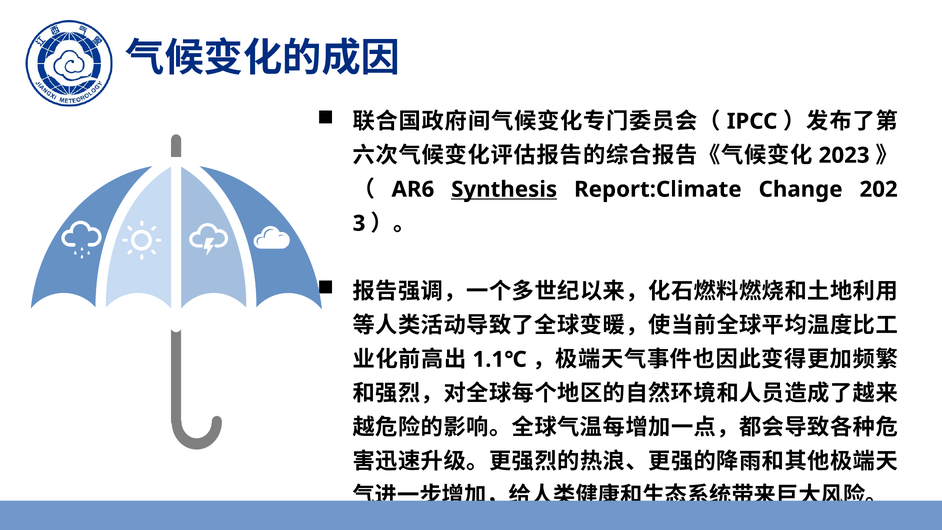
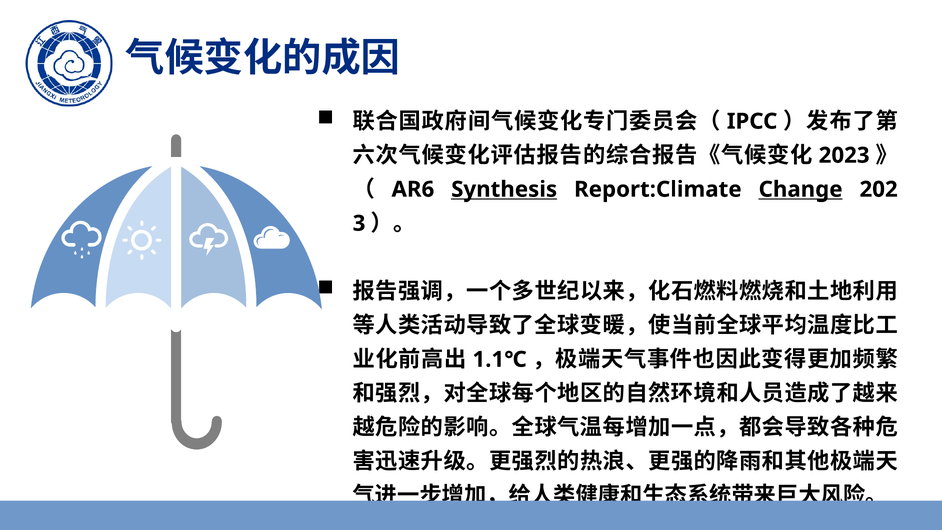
Change underline: none -> present
